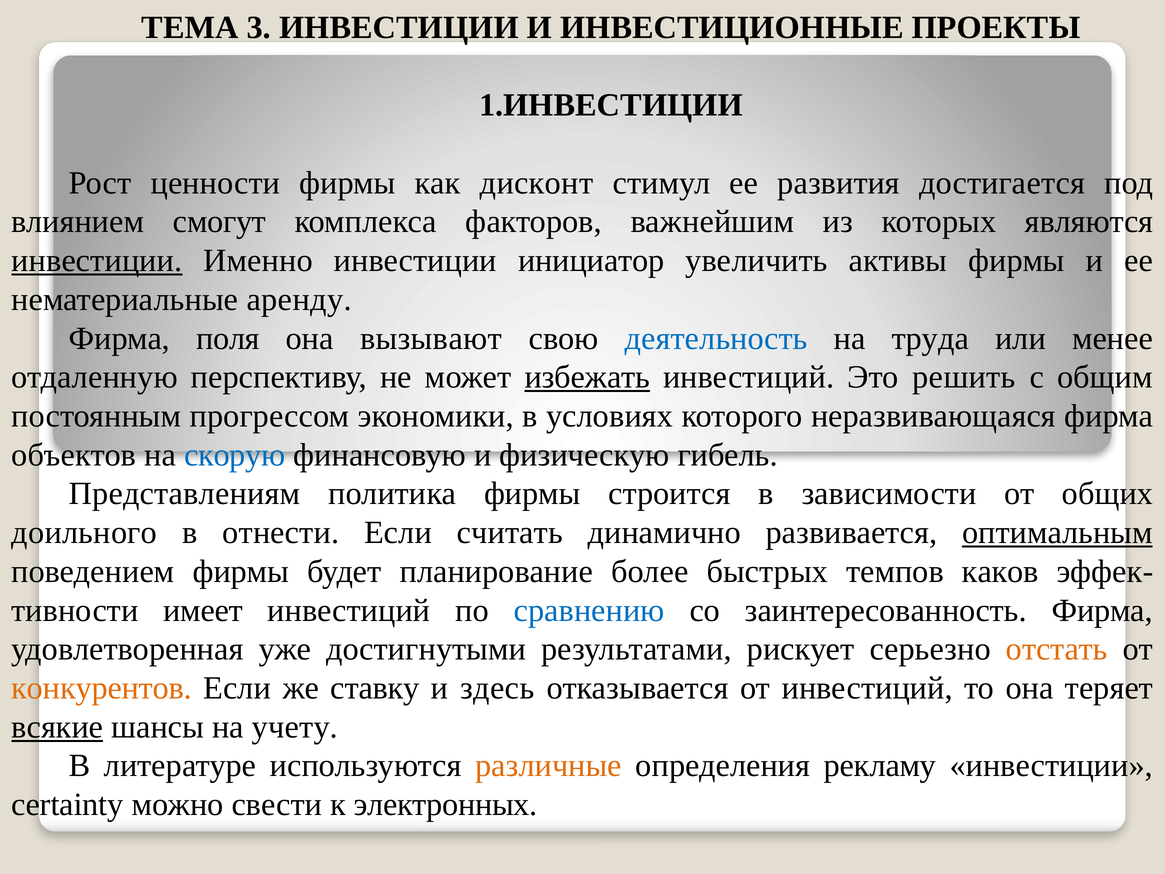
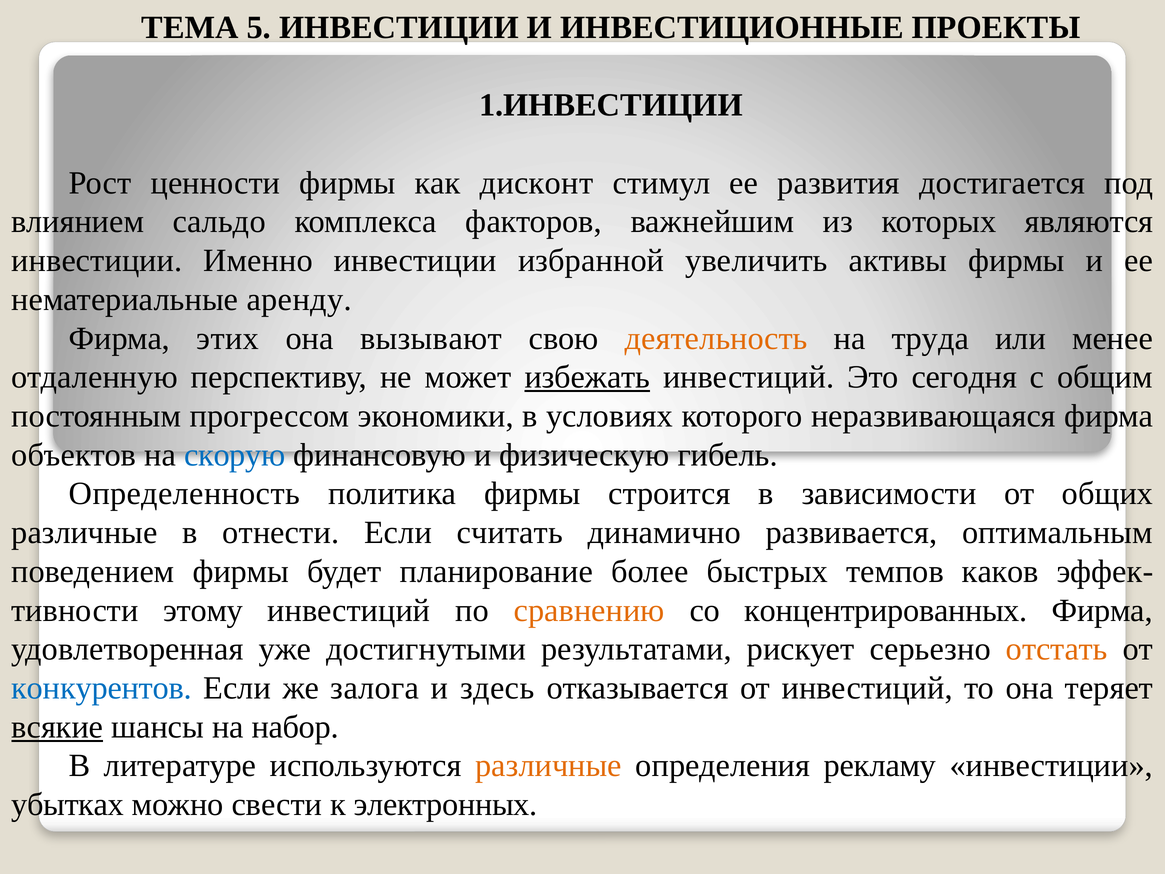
3: 3 -> 5
смогут: смогут -> сальдо
инвестиции at (97, 261) underline: present -> none
инициатор: инициатор -> избранной
поля: поля -> этих
деятельность colour: blue -> orange
решить: решить -> сегодня
Представлениям: Представлениям -> Определенность
доильного at (84, 532): доильного -> различные
оптимальным underline: present -> none
имеет: имеет -> этому
сравнению colour: blue -> orange
заинтересованность: заинтересованность -> концентрированных
конкурентов colour: orange -> blue
ставку: ставку -> залога
учету: учету -> набор
certainty: certainty -> убытках
